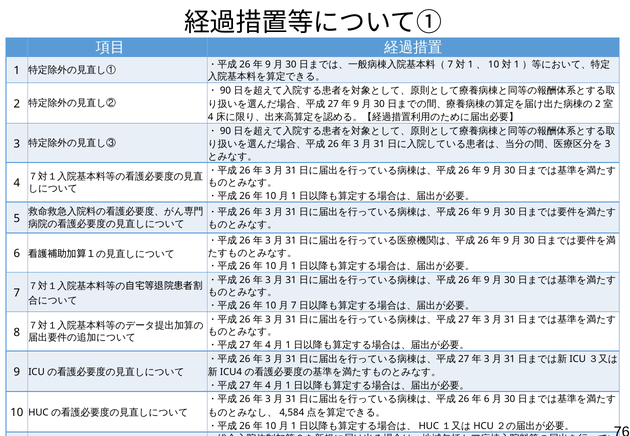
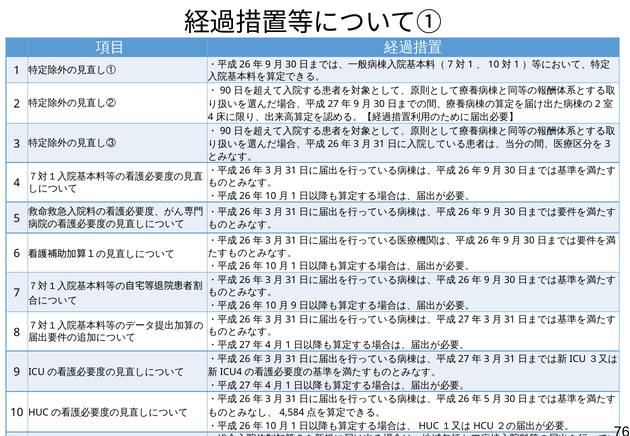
7 at (294, 306): 7 -> 9
6 at (487, 399): 6 -> 5
